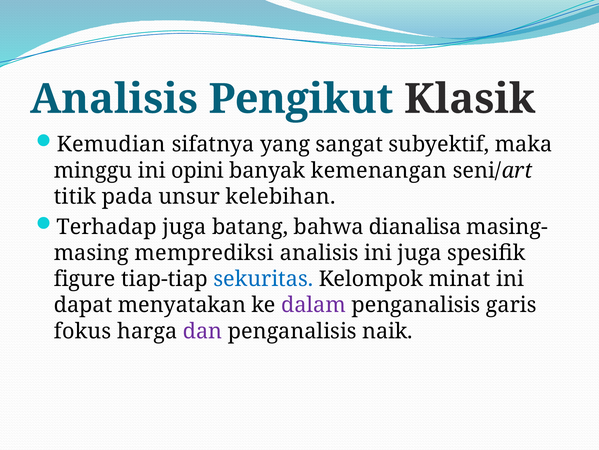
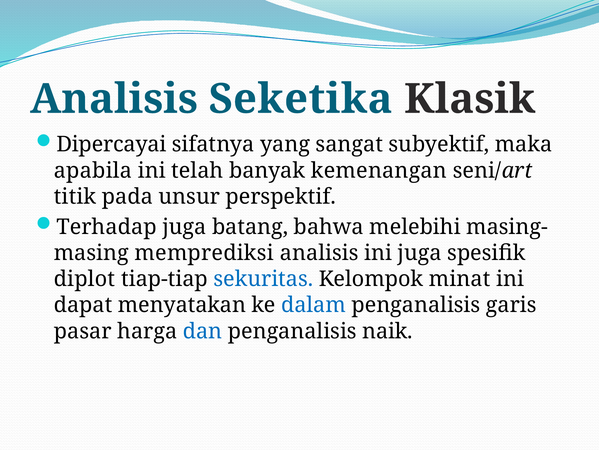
Pengikut: Pengikut -> Seketika
Kemudian: Kemudian -> Dipercayai
minggu: minggu -> apabila
opini: opini -> telah
kelebihan: kelebihan -> perspektif
dianalisa: dianalisa -> melebihi
figure: figure -> diplot
dalam colour: purple -> blue
fokus: fokus -> pasar
dan colour: purple -> blue
